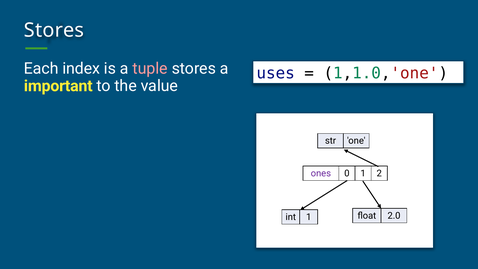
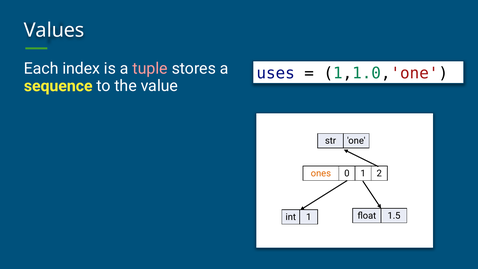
Stores at (54, 30): Stores -> Values
important: important -> sequence
ones colour: purple -> orange
2.0: 2.0 -> 1.5
